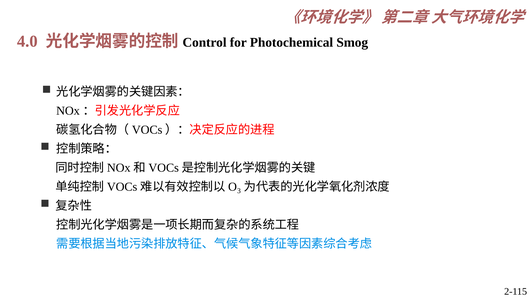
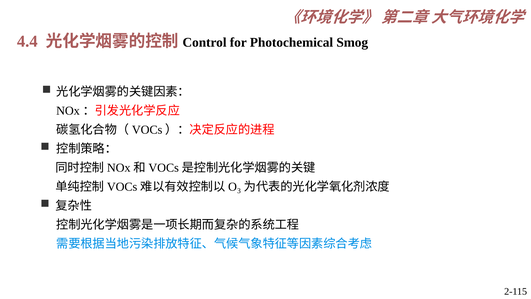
4.0: 4.0 -> 4.4
